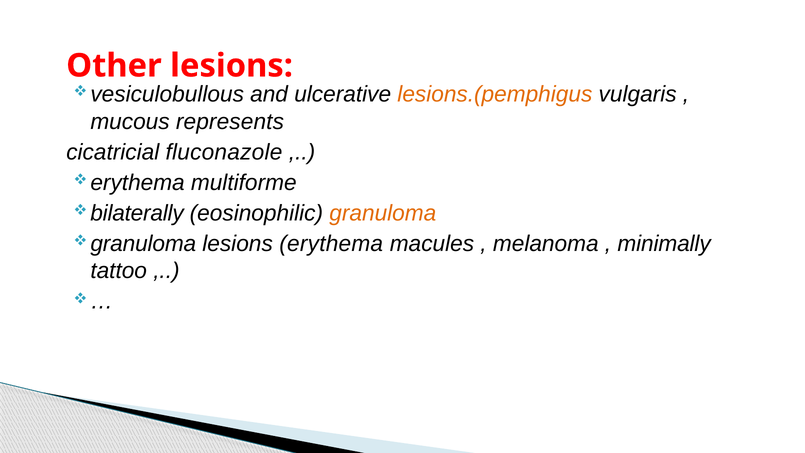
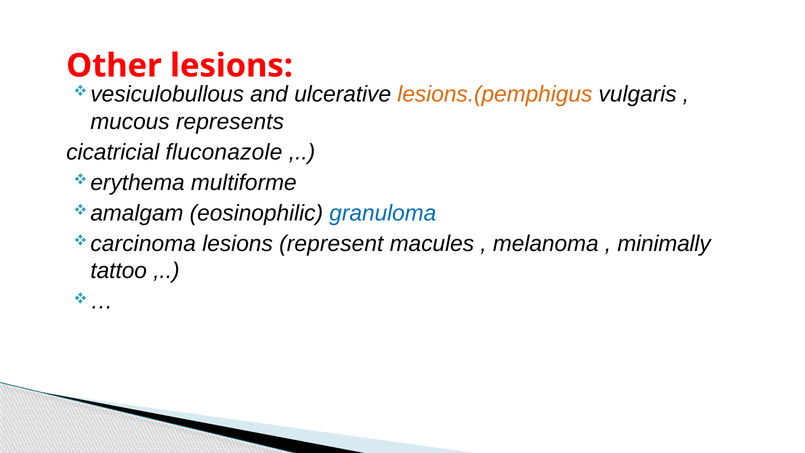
bilaterally: bilaterally -> amalgam
granuloma at (383, 213) colour: orange -> blue
granuloma at (143, 244): granuloma -> carcinoma
lesions erythema: erythema -> represent
